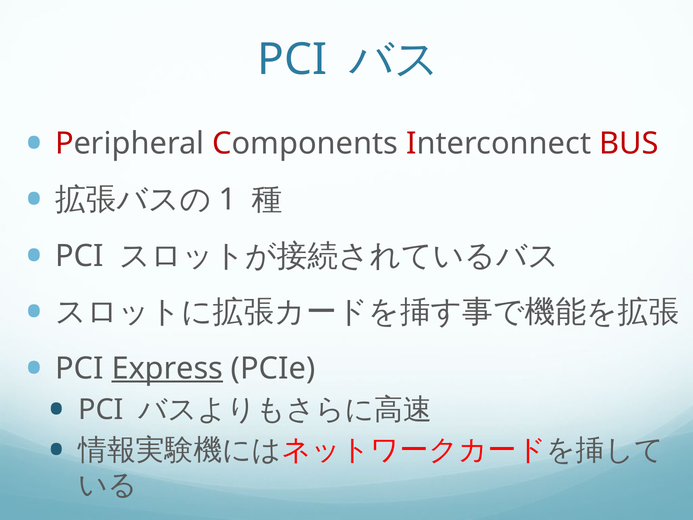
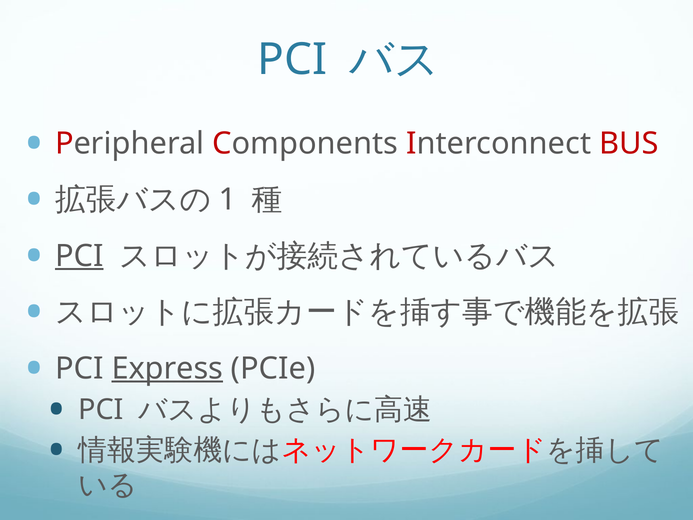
PCI at (79, 256) underline: none -> present
